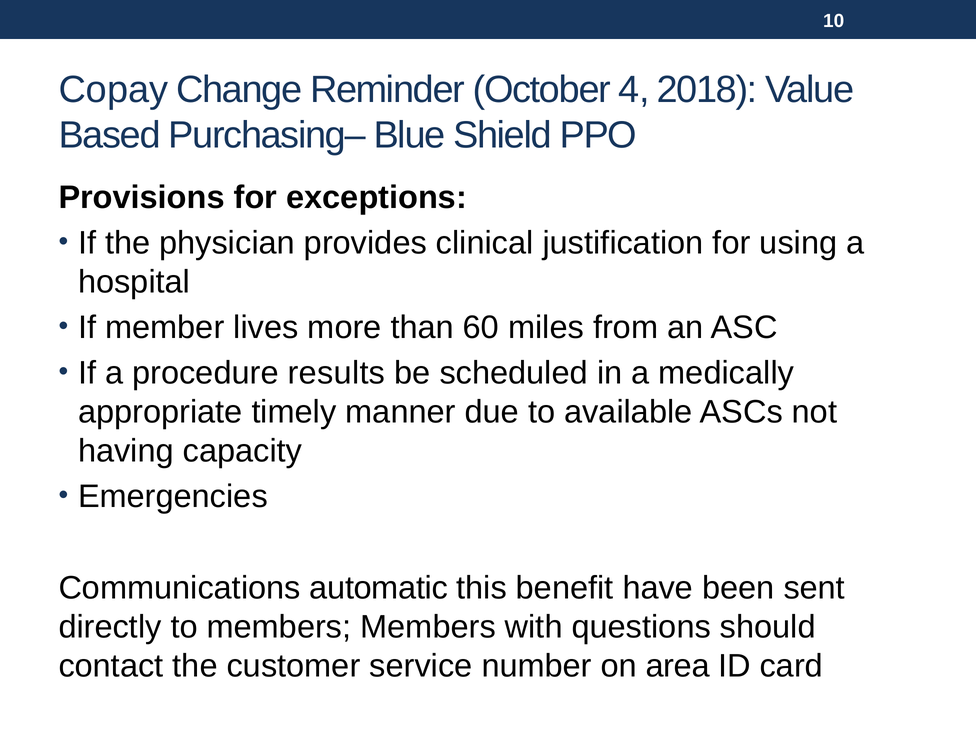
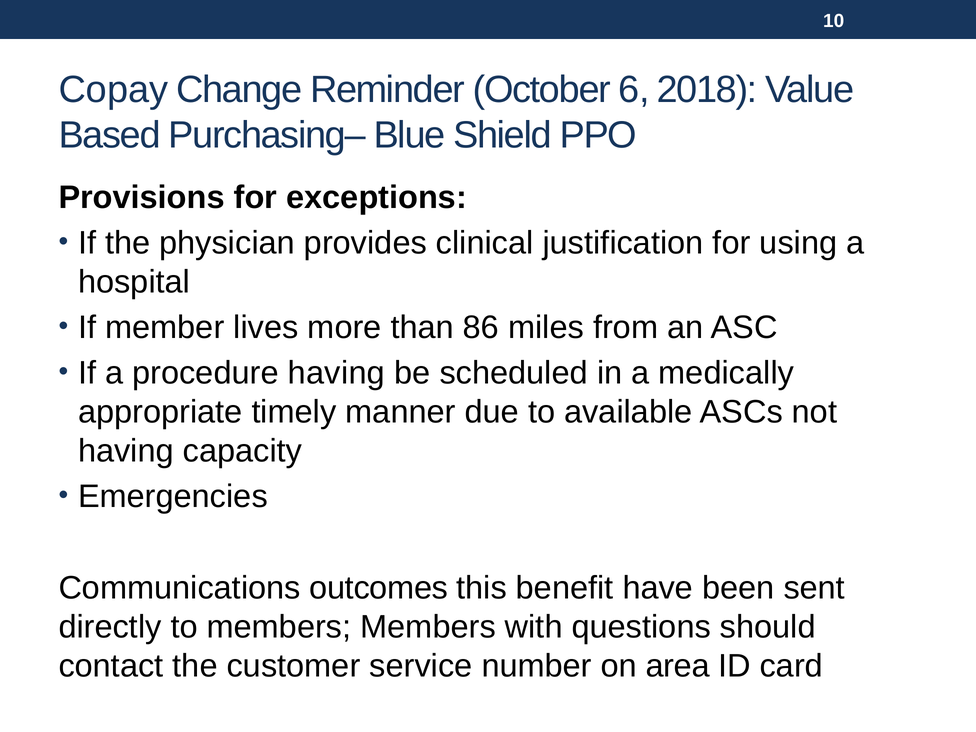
4: 4 -> 6
60: 60 -> 86
procedure results: results -> having
automatic: automatic -> outcomes
